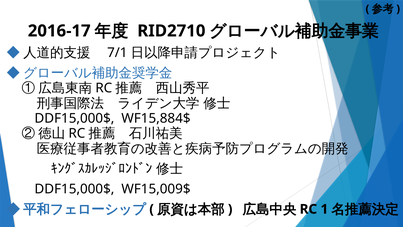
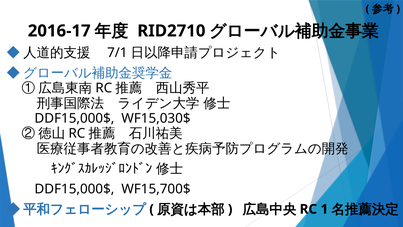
WF15,884$: WF15,884$ -> WF15,030$
WF15,009$: WF15,009$ -> WF15,700$
